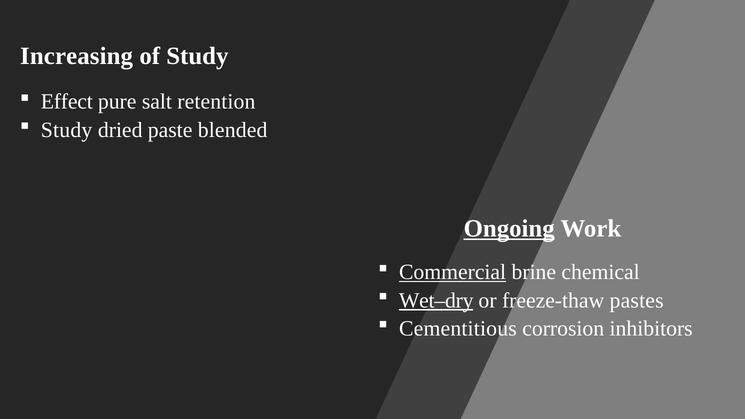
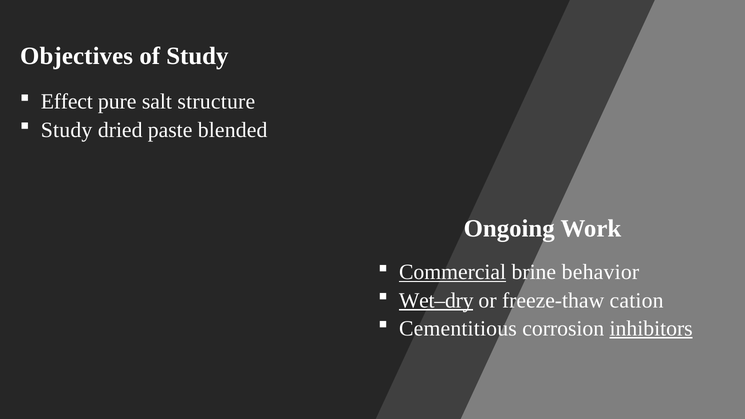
Increasing: Increasing -> Objectives
retention: retention -> structure
Ongoing underline: present -> none
chemical: chemical -> behavior
pastes: pastes -> cation
inhibitors underline: none -> present
